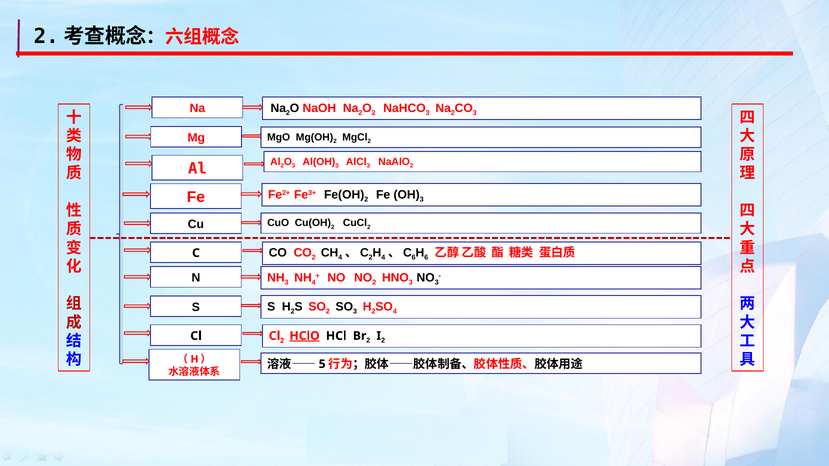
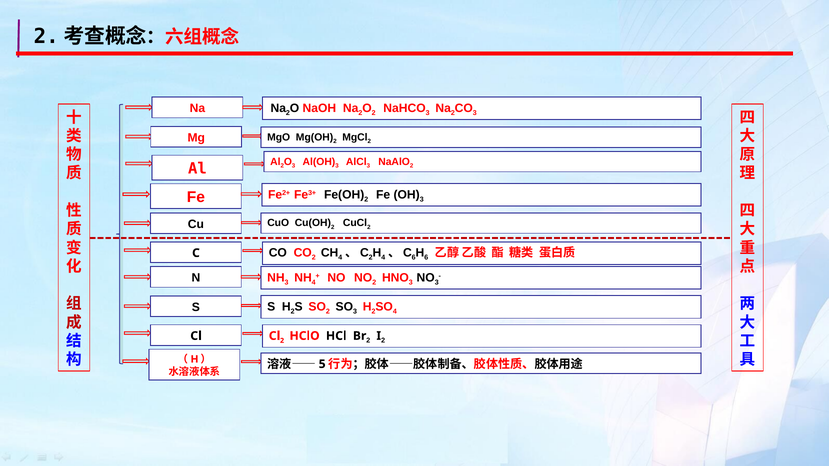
HClO underline: present -> none
